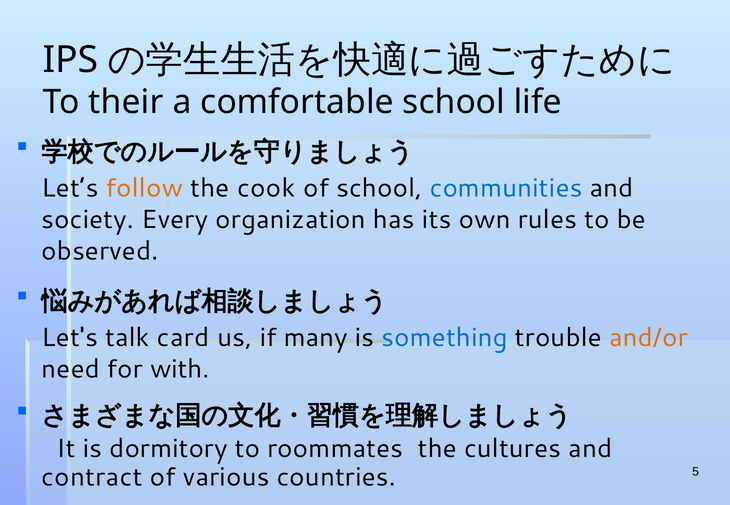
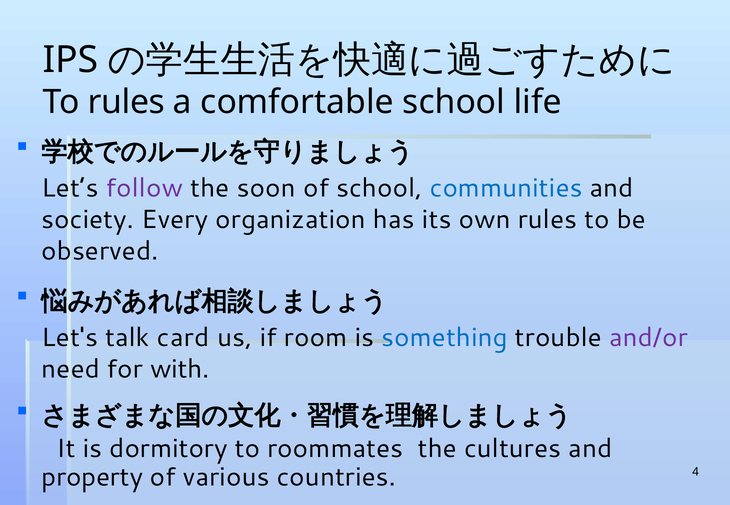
To their: their -> rules
follow colour: orange -> purple
cook: cook -> soon
many: many -> room
and/or colour: orange -> purple
contract: contract -> property
5: 5 -> 4
